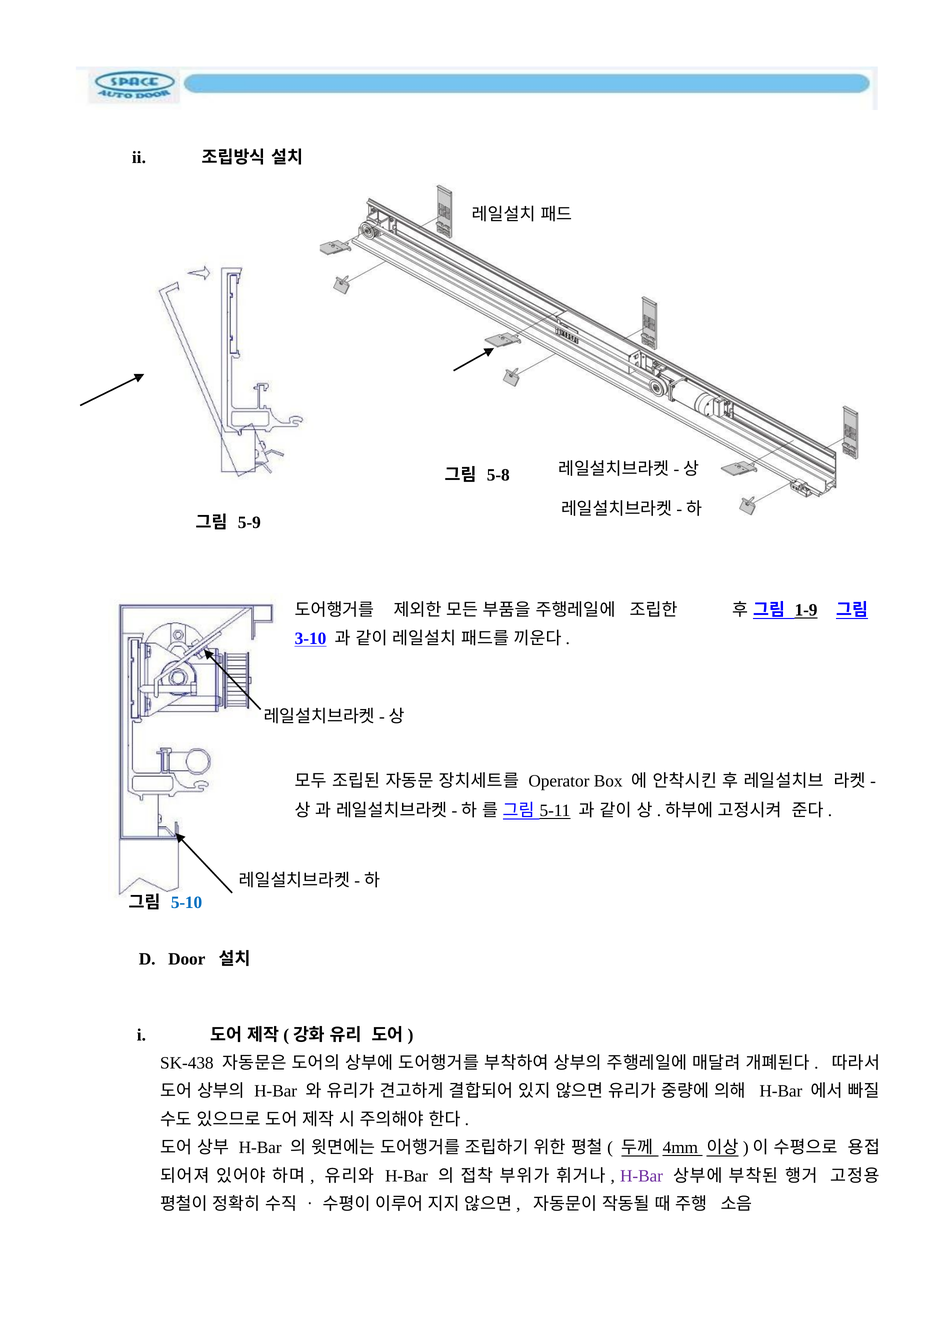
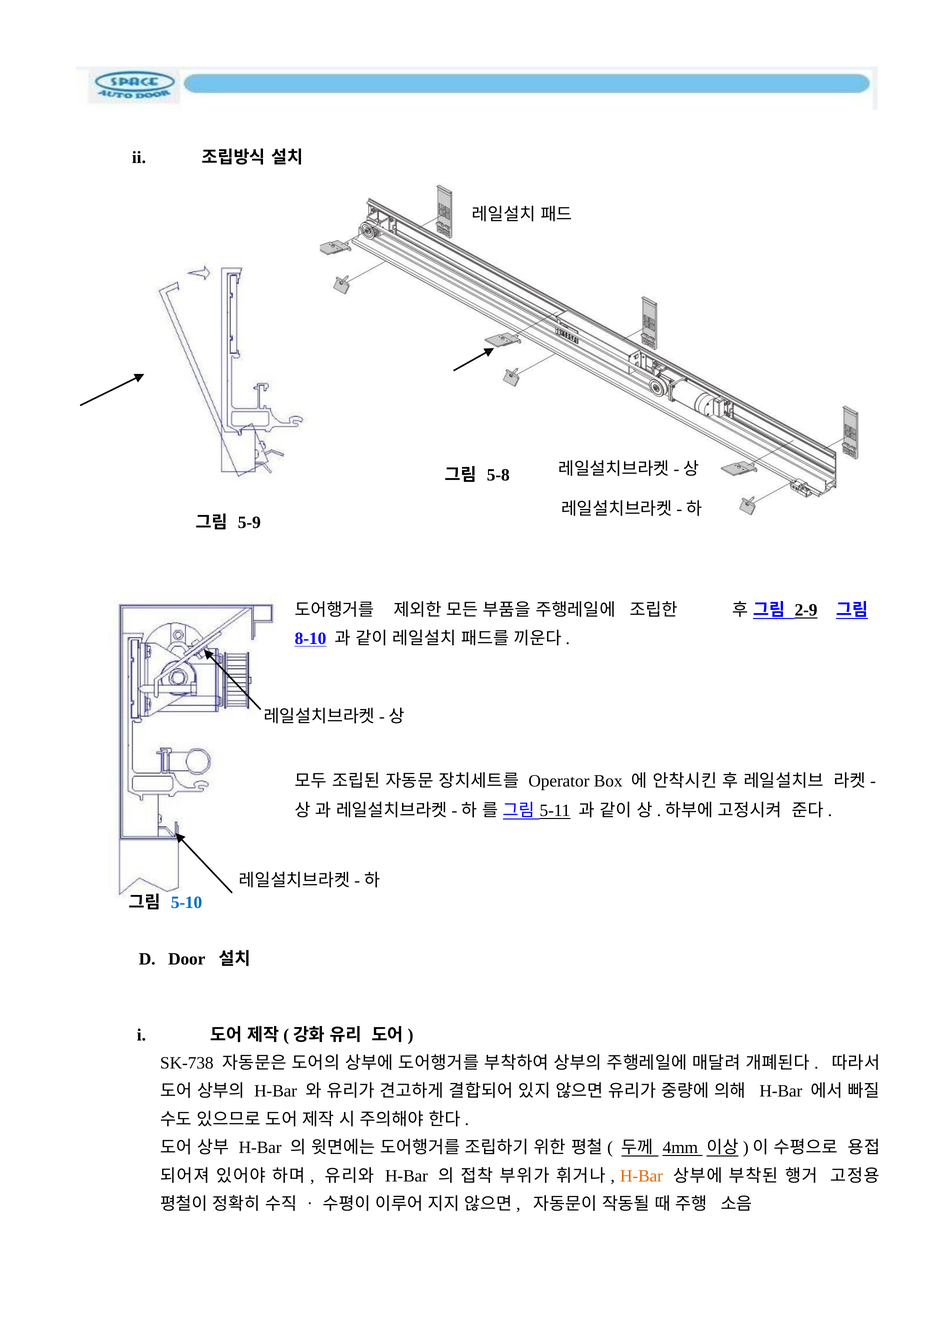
1-9: 1-9 -> 2-9
3-10: 3-10 -> 8-10
SK-438: SK-438 -> SK-738
H-Bar at (641, 1176) colour: purple -> orange
